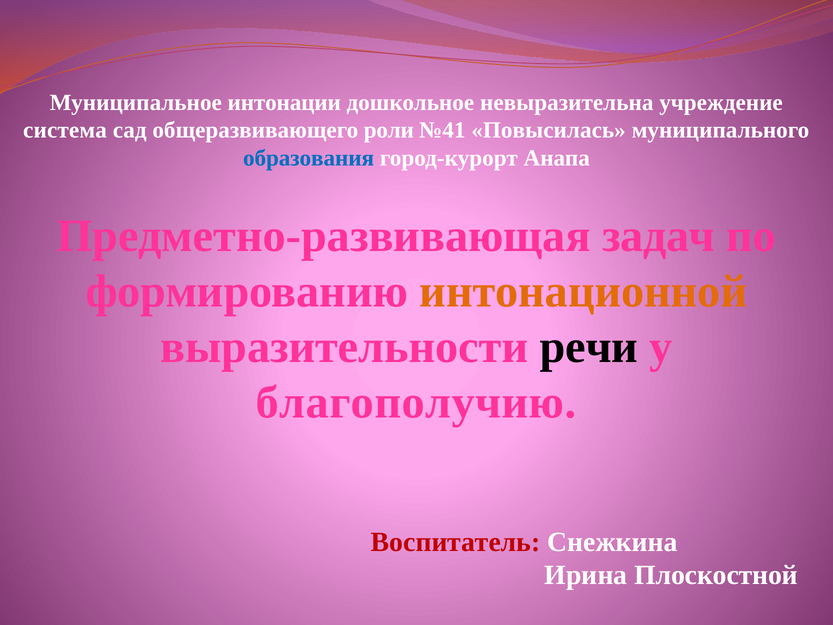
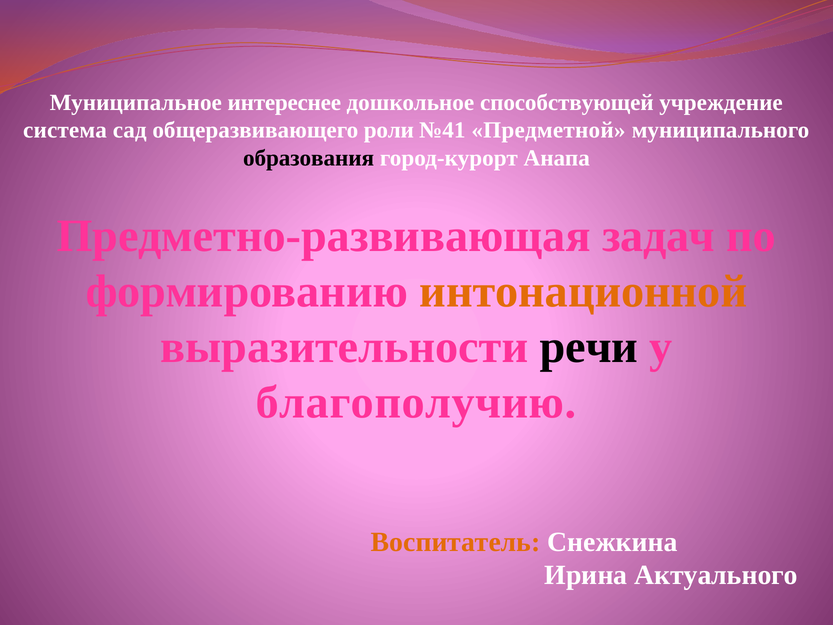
интонации: интонации -> интереснее
невыразительна: невыразительна -> способствующей
Повысилась: Повысилась -> Предметной
образования colour: blue -> black
Воспитатель colour: red -> orange
Плоскостной: Плоскостной -> Актуального
